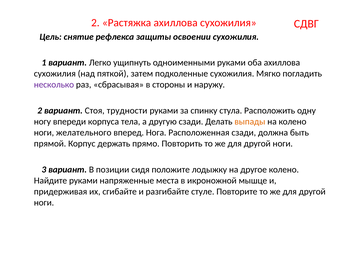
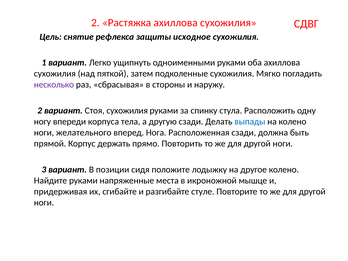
освоении: освоении -> исходное
Стоя трудности: трудности -> сухожилия
выпады colour: orange -> blue
